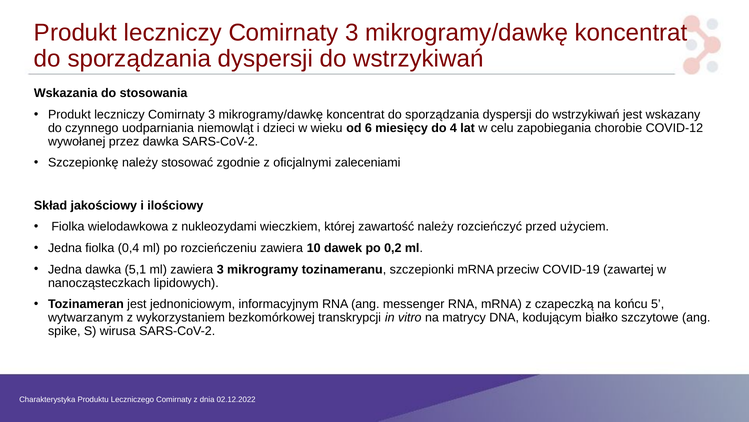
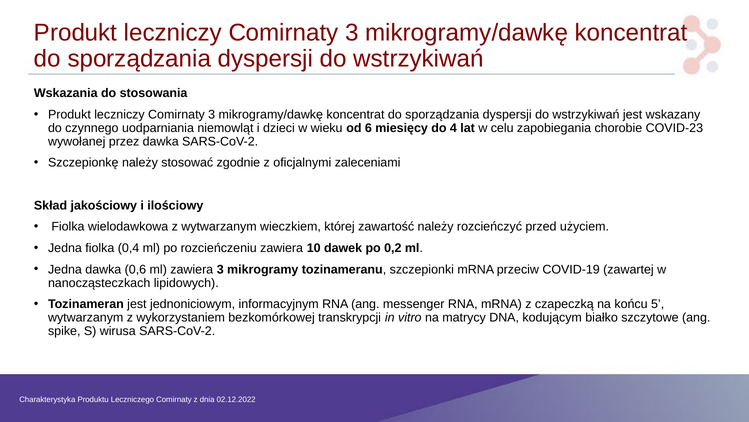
COVID-12: COVID-12 -> COVID-23
z nukleozydami: nukleozydami -> wytwarzanym
5,1: 5,1 -> 0,6
